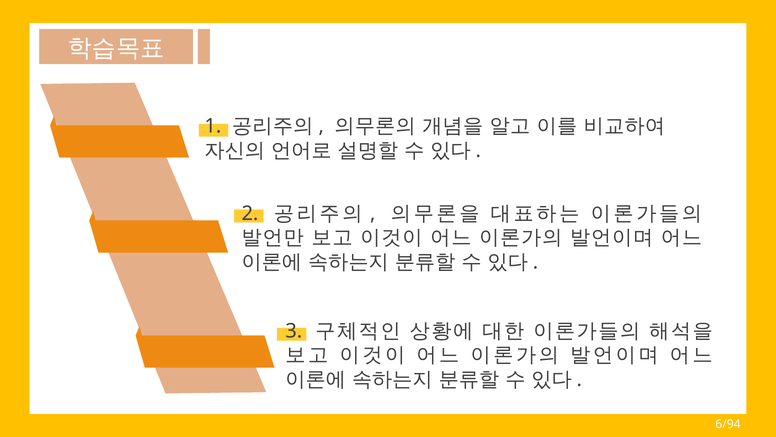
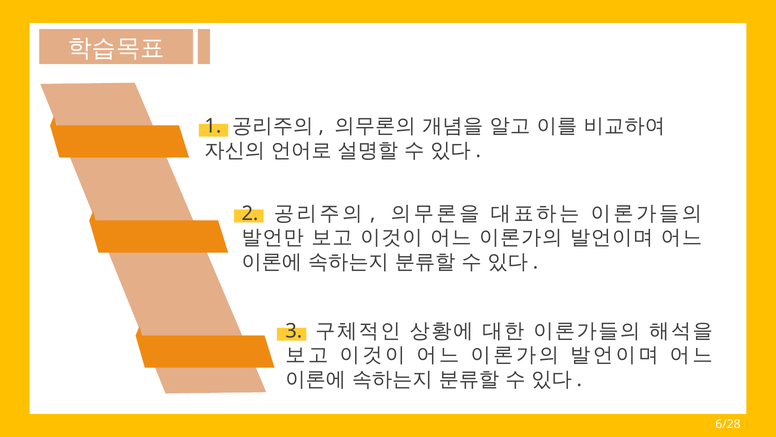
6/94: 6/94 -> 6/28
